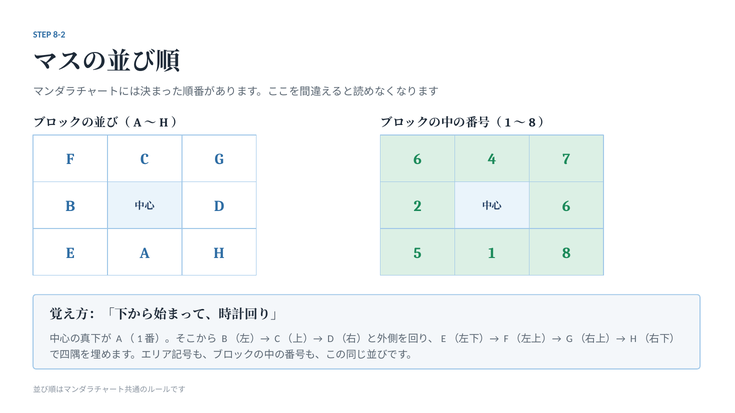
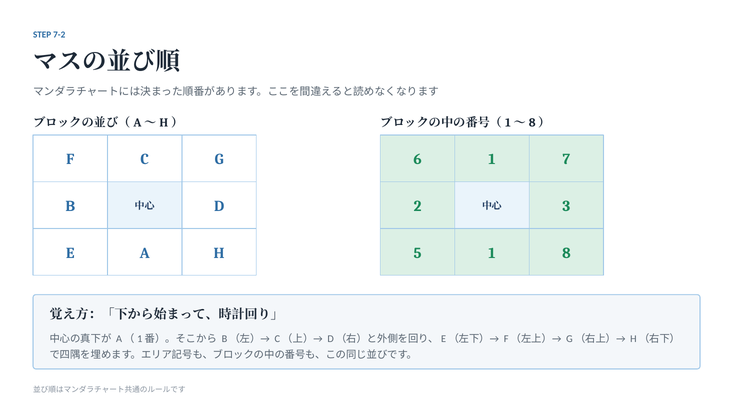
8-2: 8-2 -> 7-2
6 4: 4 -> 1
6 at (566, 206): 6 -> 3
